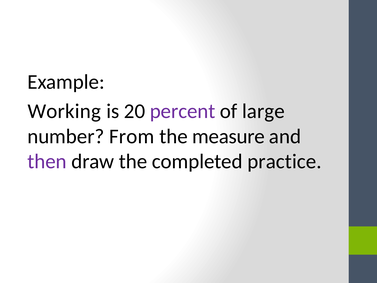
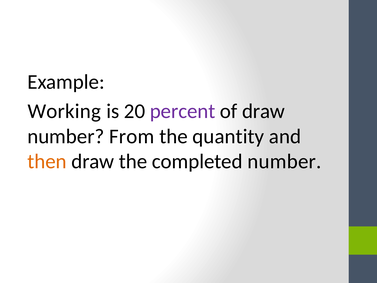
of large: large -> draw
measure: measure -> quantity
then colour: purple -> orange
completed practice: practice -> number
